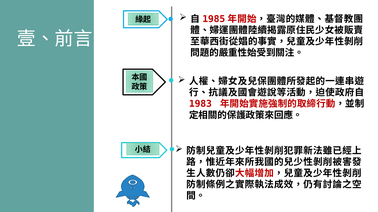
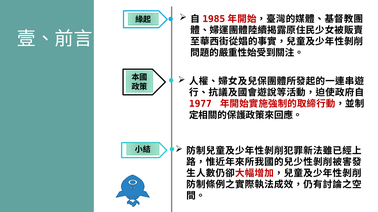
1983: 1983 -> 1977
